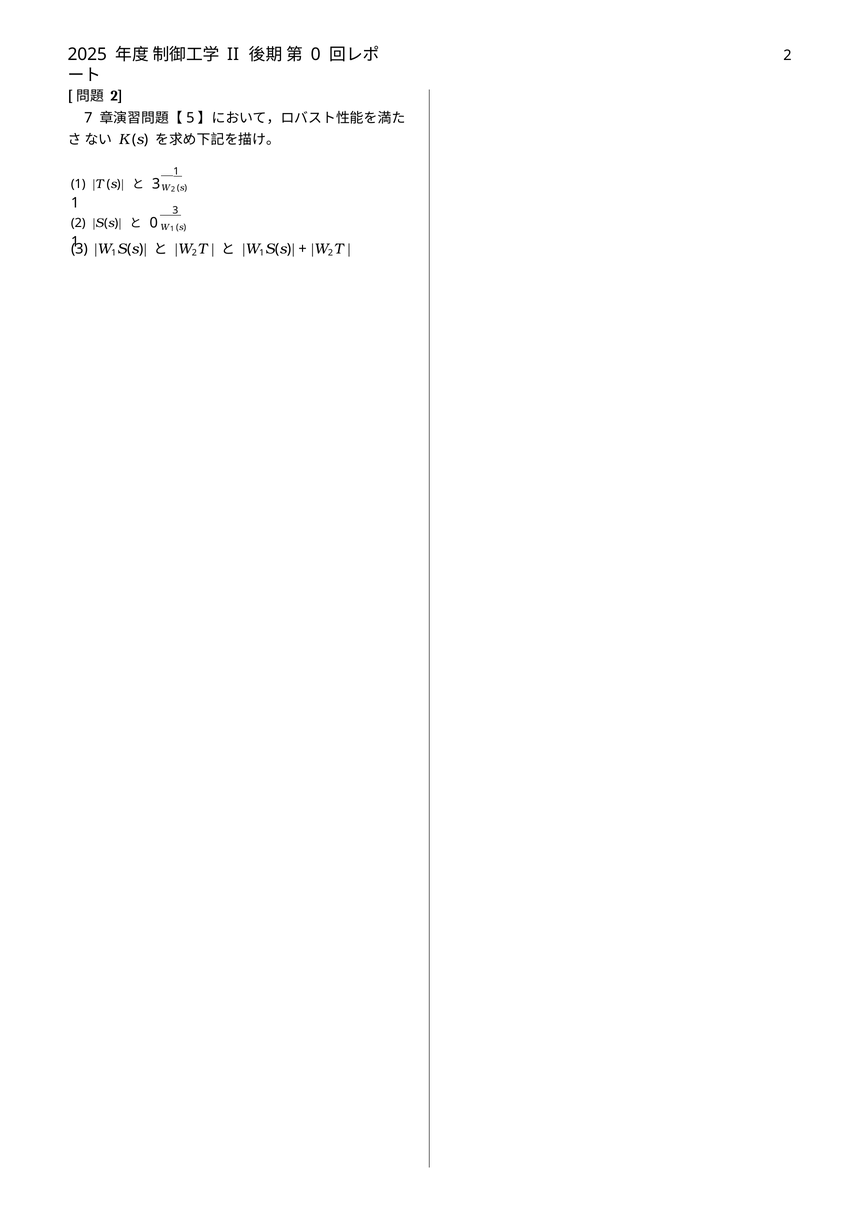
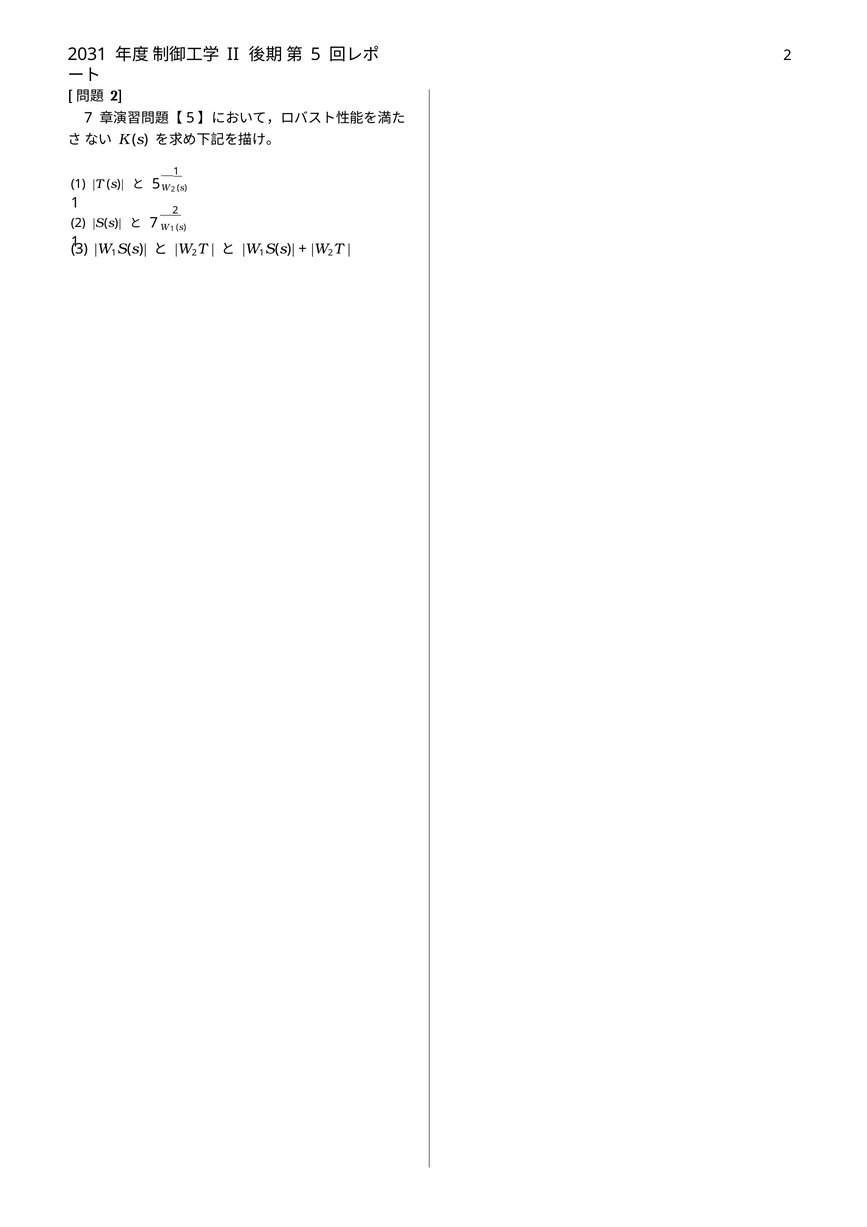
2025: 2025 -> 2031
0 at (316, 55): 0 -> 5
3 at (156, 184): 3 -> 5
3 at (175, 211): 3 -> 2
0 at (154, 223): 0 -> 7
